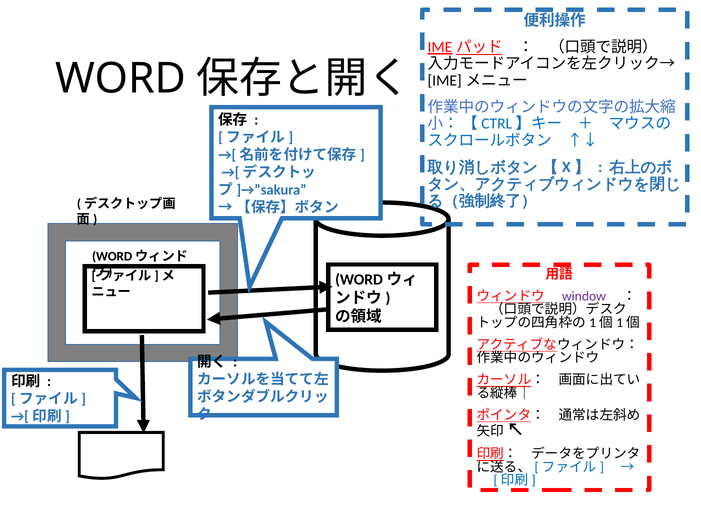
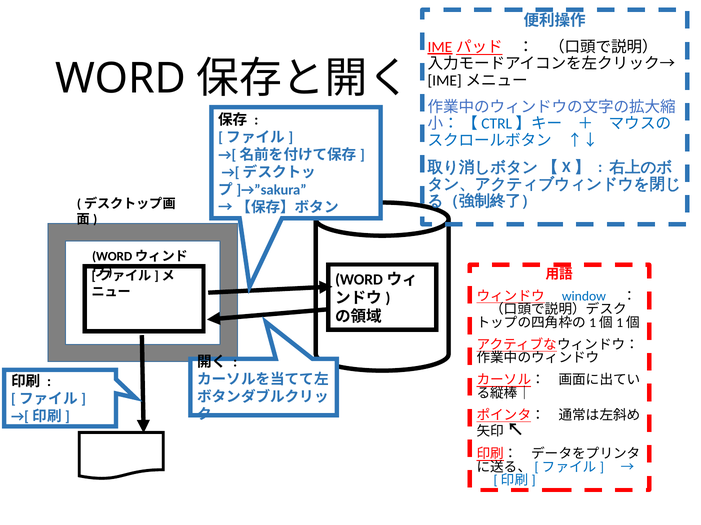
window colour: purple -> blue
